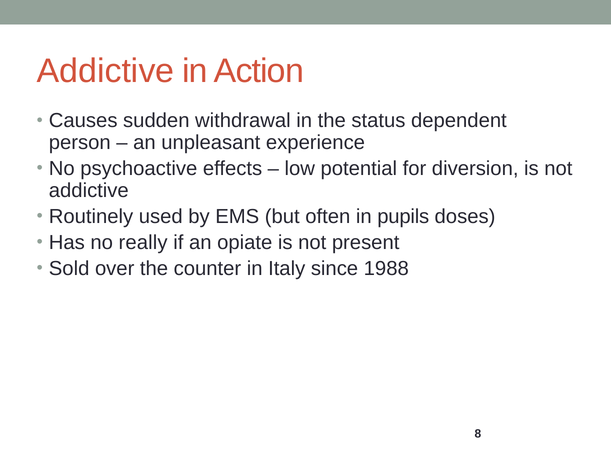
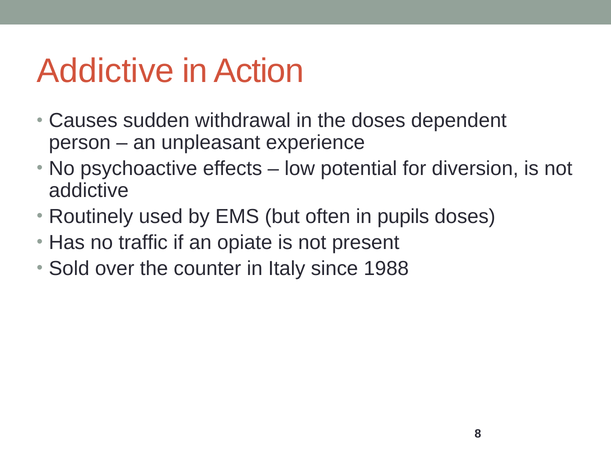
the status: status -> doses
really: really -> traffic
